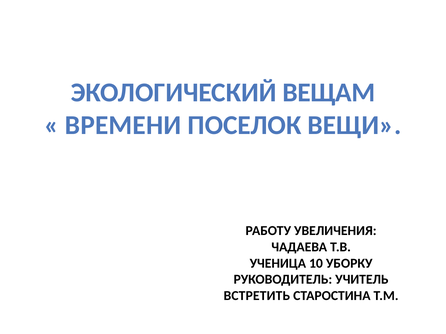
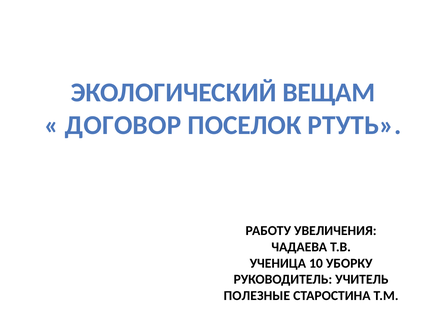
ВРЕМЕНИ: ВРЕМЕНИ -> ДОГОВОР
ВЕЩИ: ВЕЩИ -> РТУТЬ
ВСТРЕТИТЬ: ВСТРЕТИТЬ -> ПОЛЕЗНЫЕ
